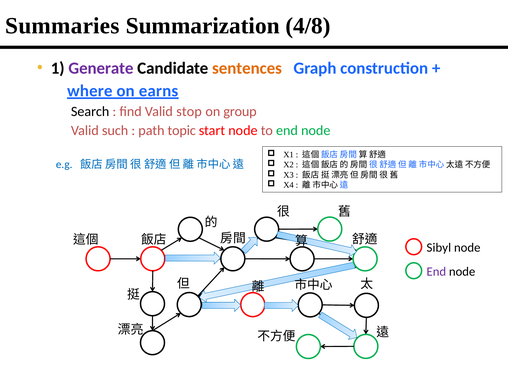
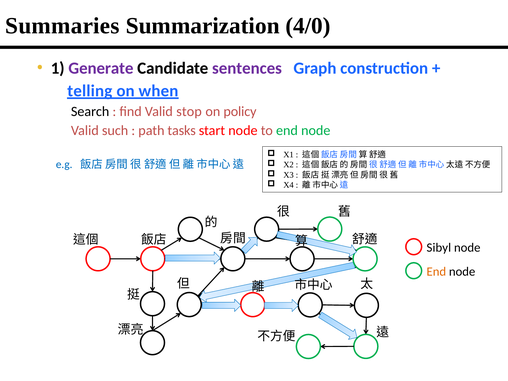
4/8: 4/8 -> 4/0
sentences colour: orange -> purple
where: where -> telling
earns: earns -> when
group: group -> policy
topic: topic -> tasks
End at (436, 272) colour: purple -> orange
